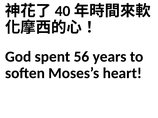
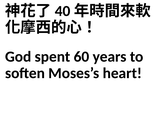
56: 56 -> 60
